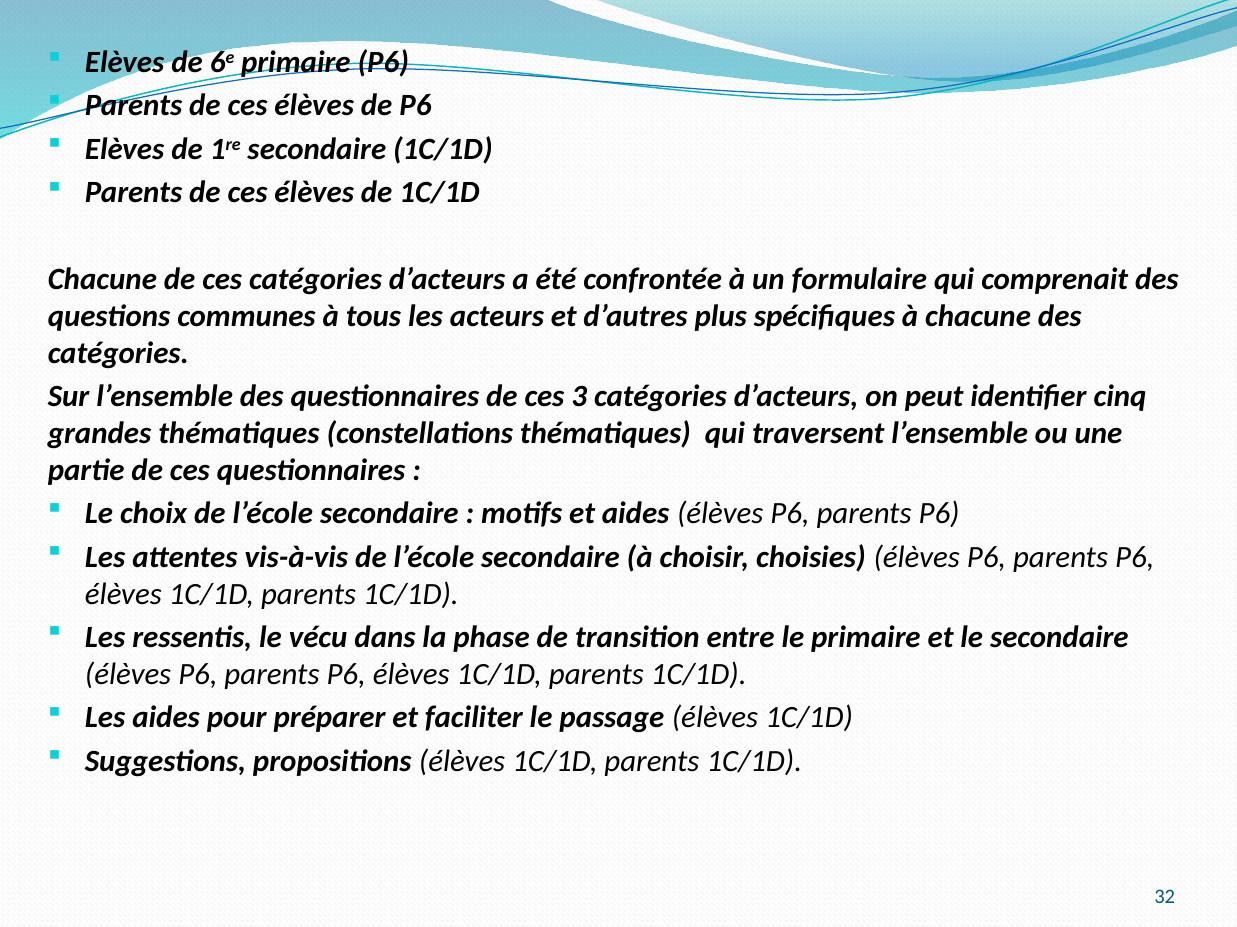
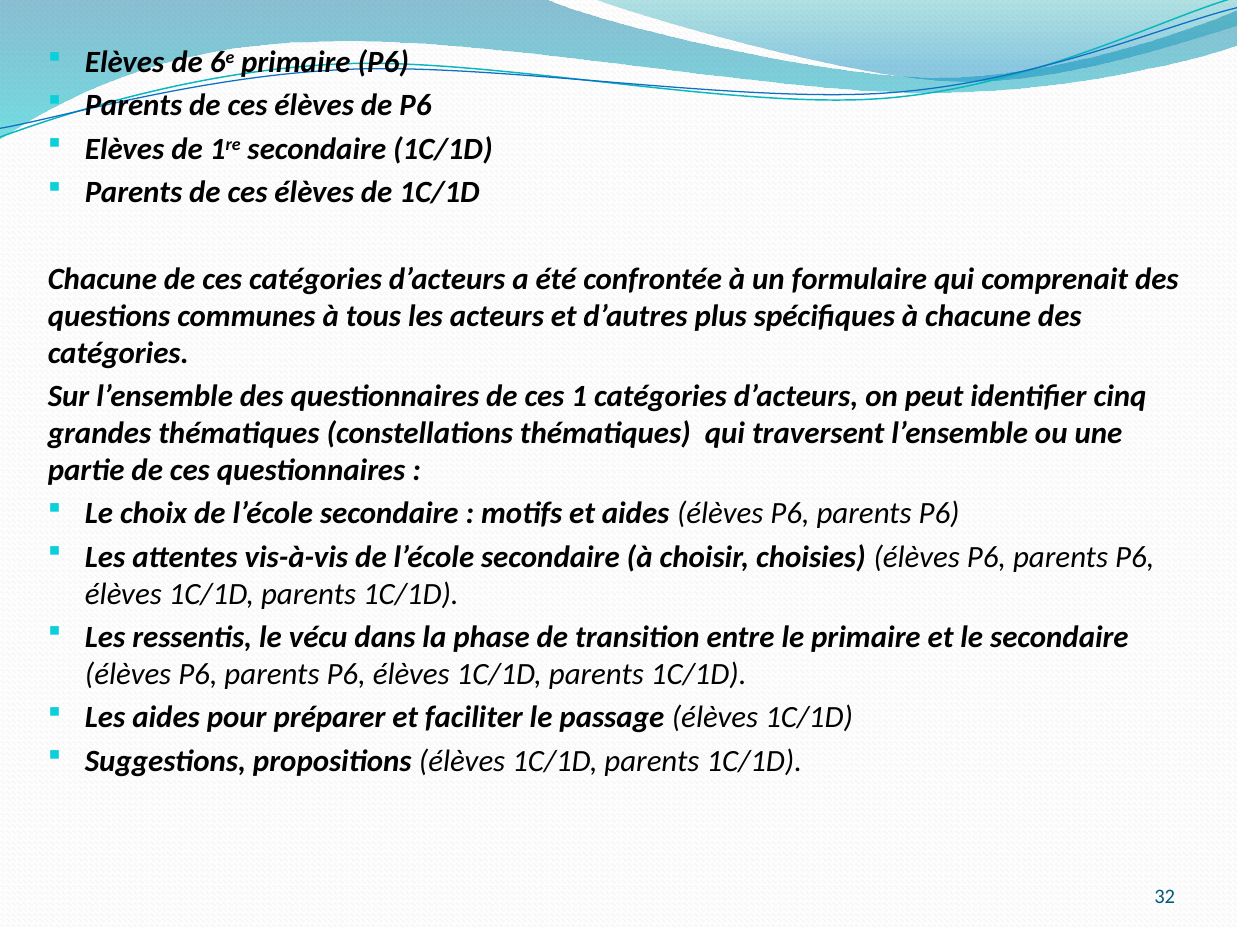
3: 3 -> 1
